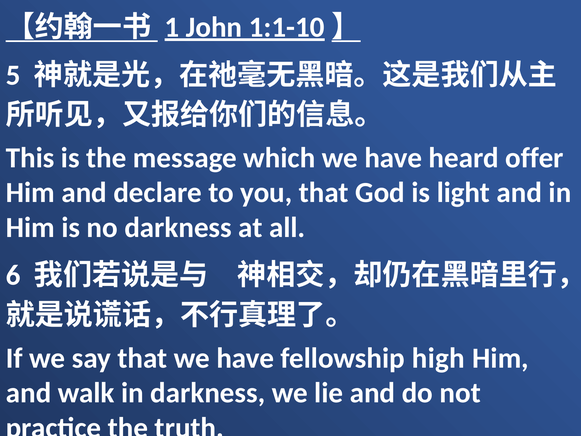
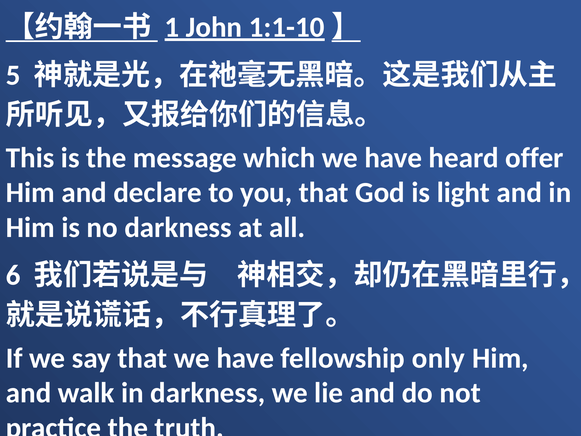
high: high -> only
